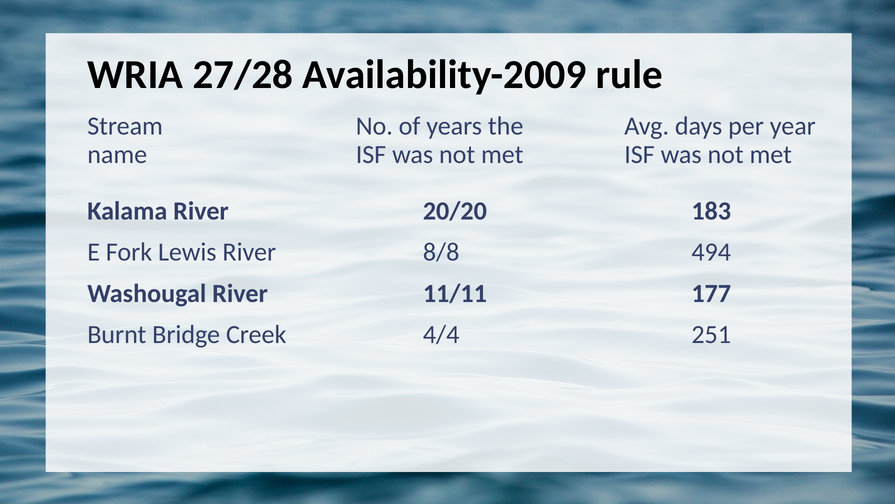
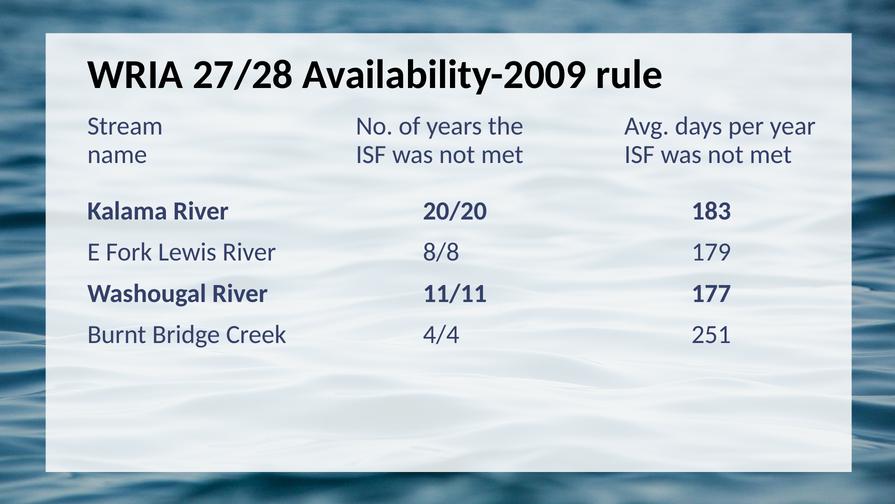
494: 494 -> 179
